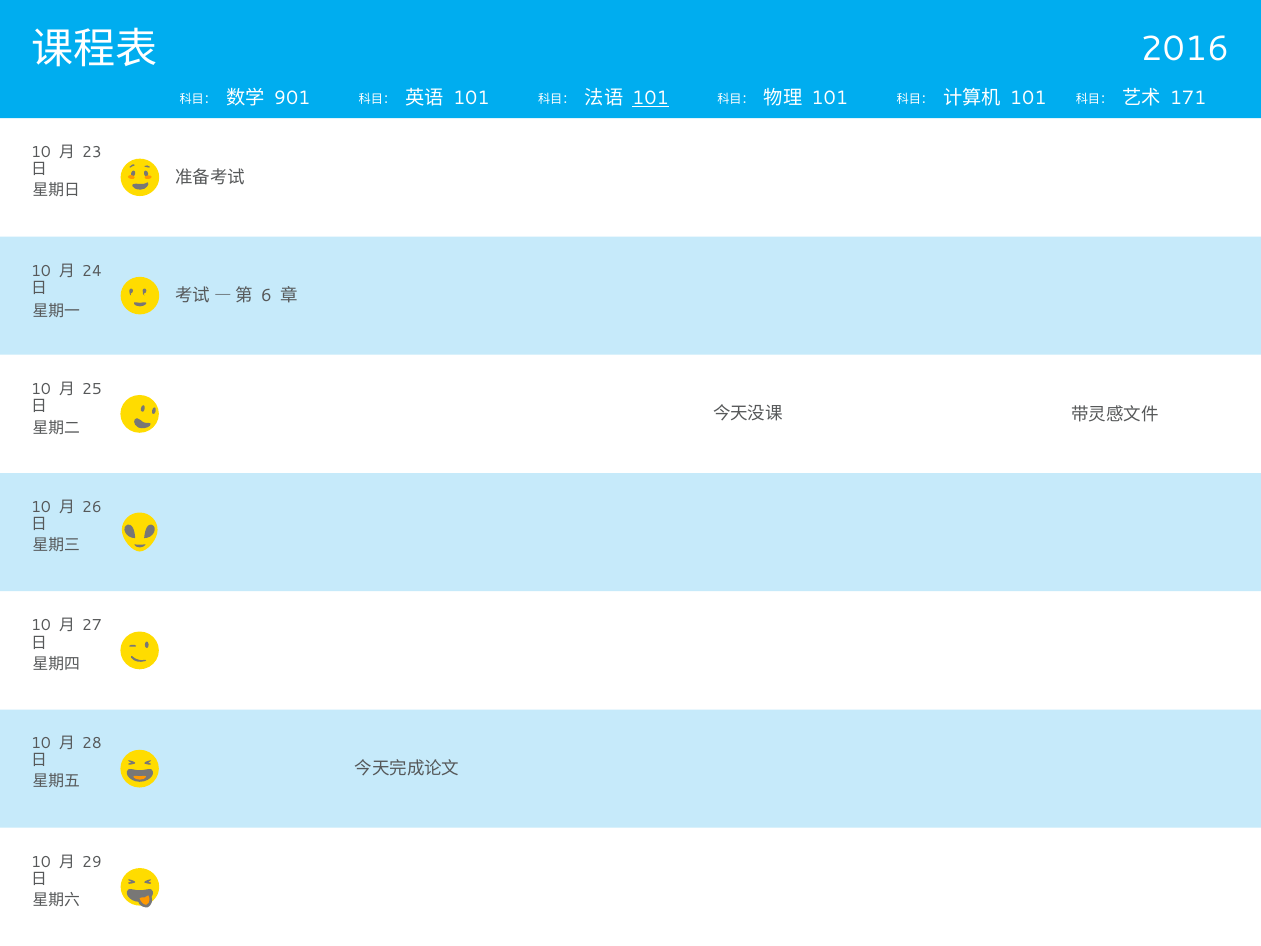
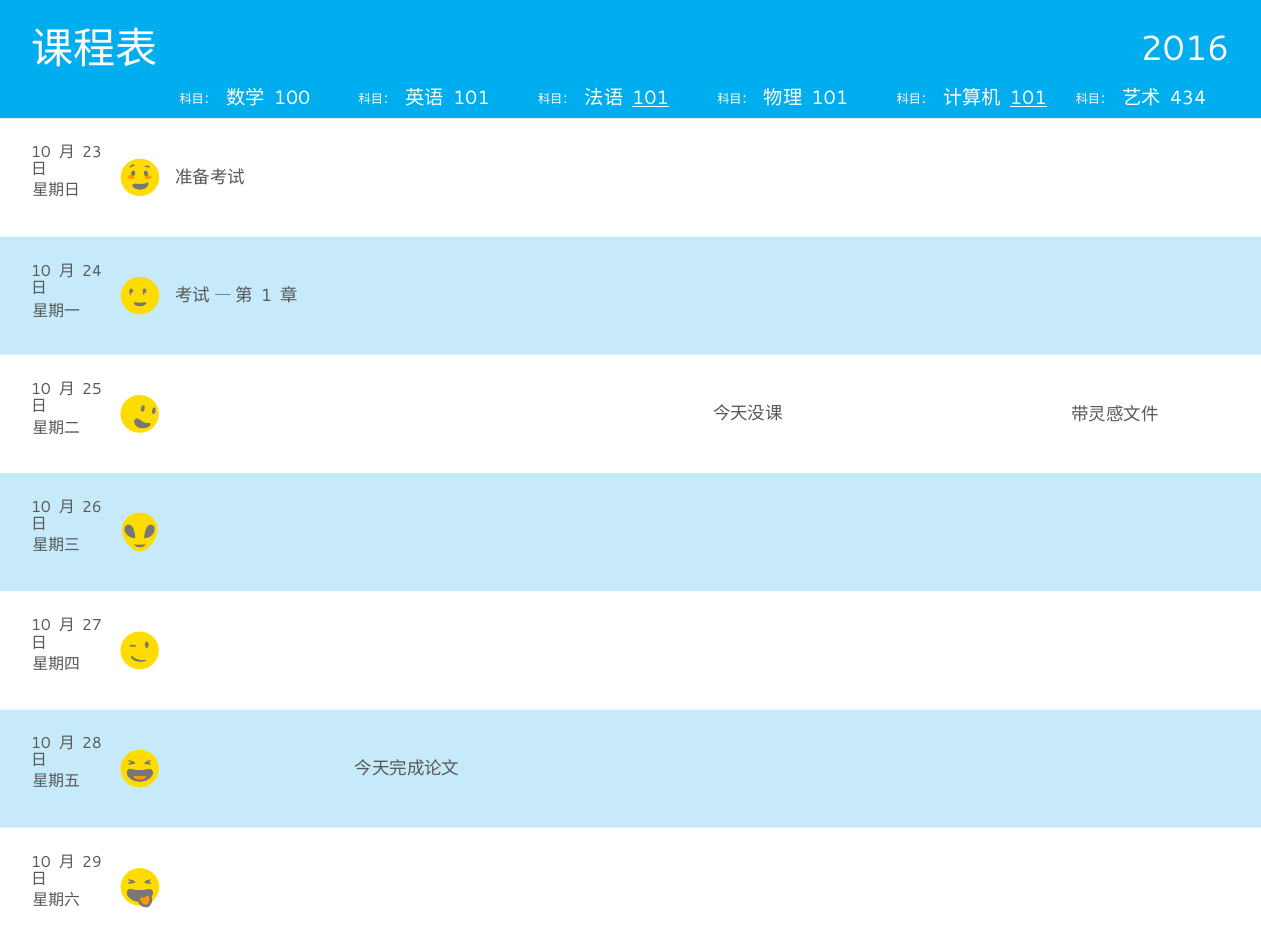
901: 901 -> 100
101 at (1028, 99) underline: none -> present
171: 171 -> 434
6: 6 -> 1
